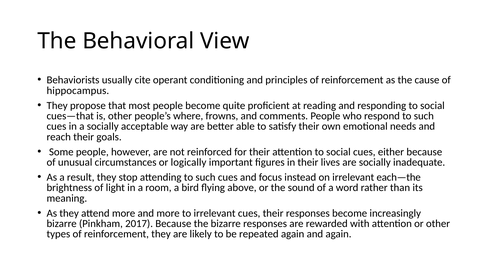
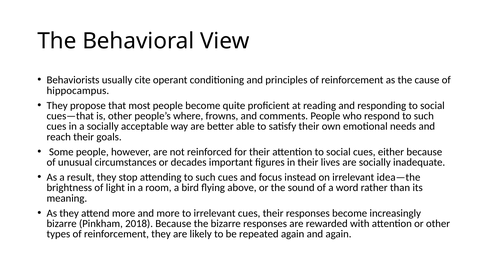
logically: logically -> decades
each—the: each—the -> idea—the
2017: 2017 -> 2018
